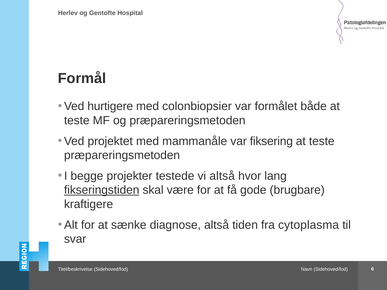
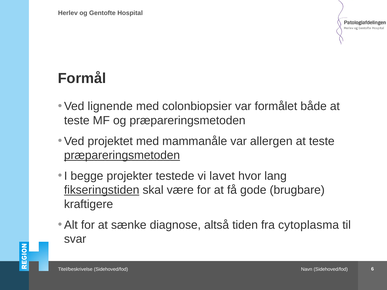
hurtigere: hurtigere -> lignende
fiksering: fiksering -> allergen
præpareringsmetoden at (122, 155) underline: none -> present
vi altså: altså -> lavet
